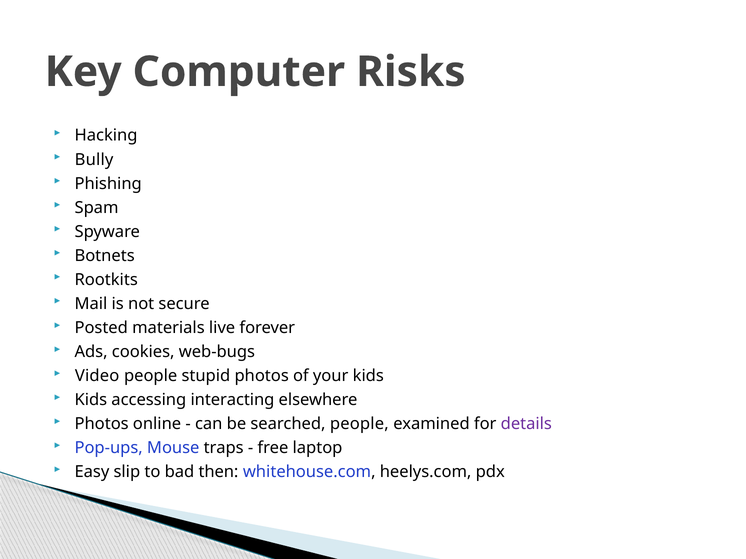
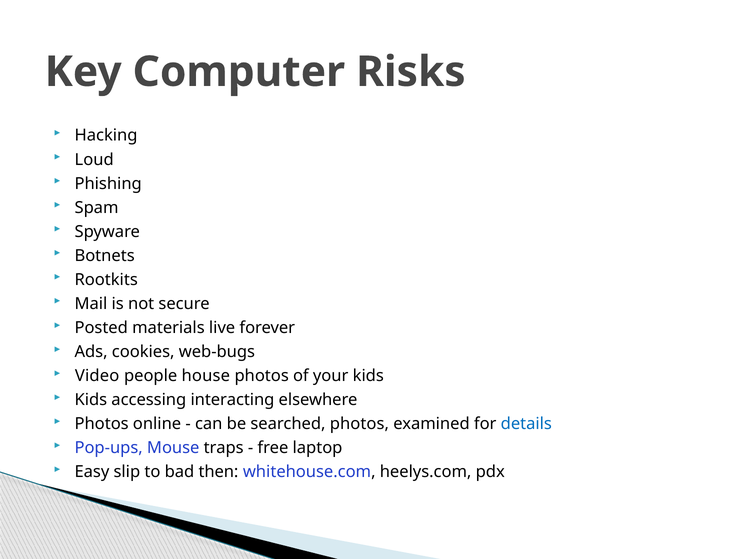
Bully: Bully -> Loud
stupid: stupid -> house
searched people: people -> photos
details colour: purple -> blue
